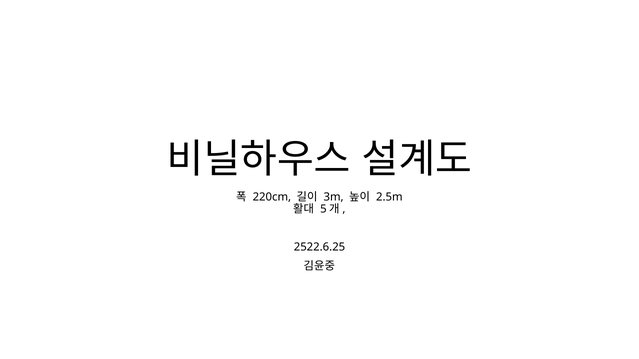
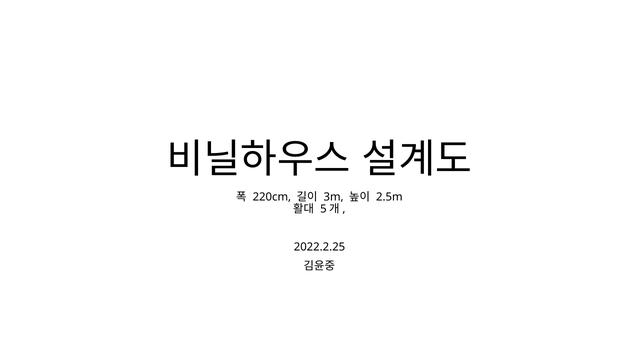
2522.6.25: 2522.6.25 -> 2022.2.25
